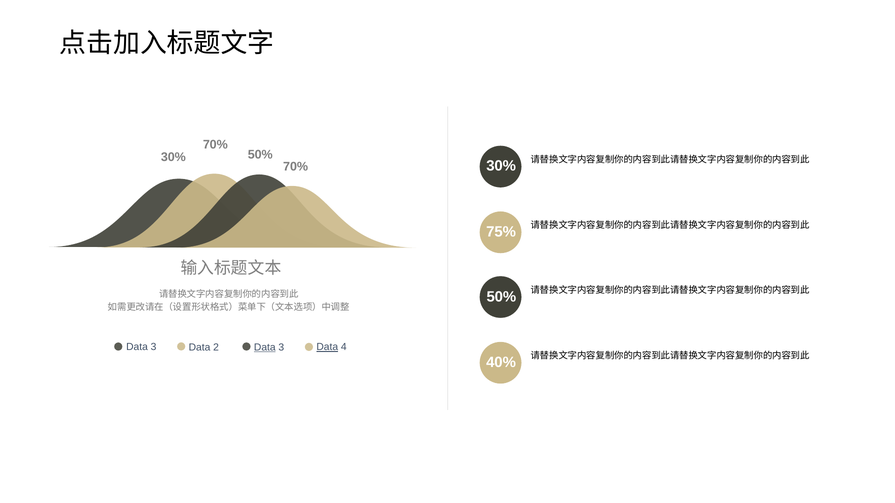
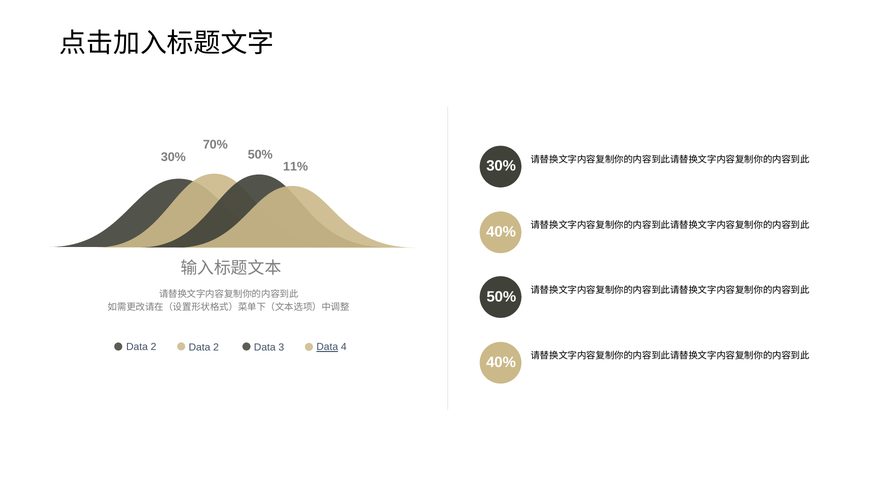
70% at (296, 167): 70% -> 11%
75% at (501, 232): 75% -> 40%
3 at (154, 347): 3 -> 2
Data at (265, 347) underline: present -> none
